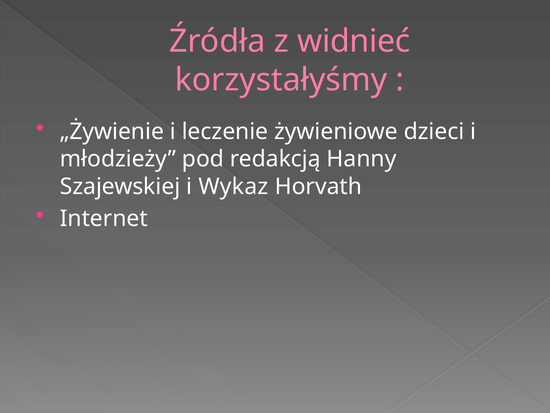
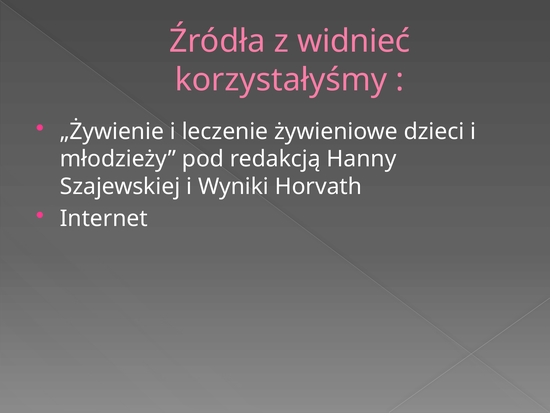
Wykaz: Wykaz -> Wyniki
